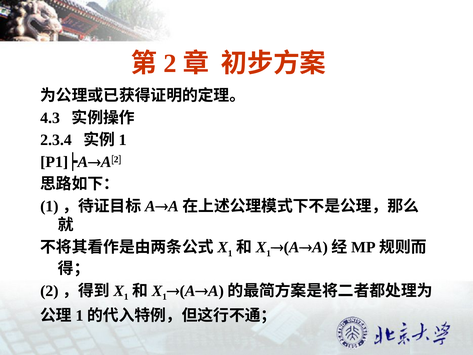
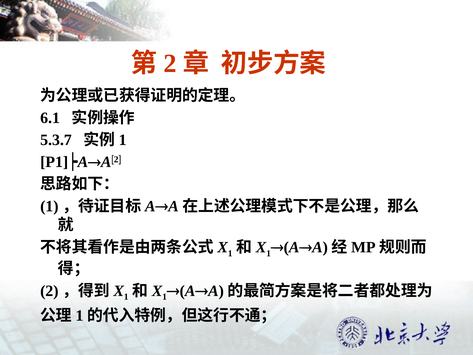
4.3: 4.3 -> 6.1
2.3.4: 2.3.4 -> 5.3.7
